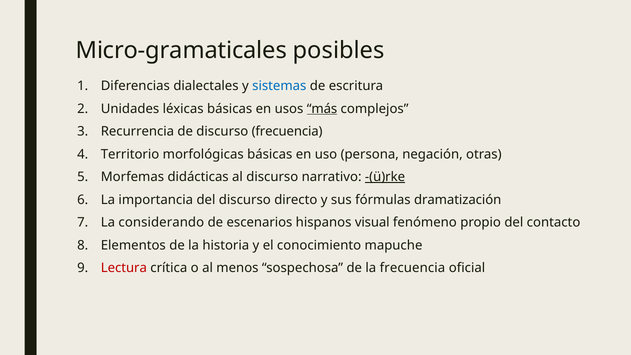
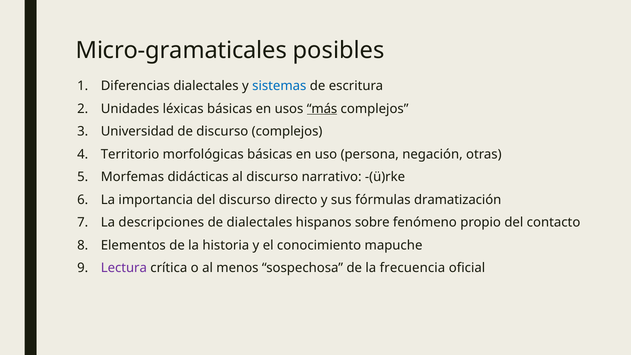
Recurrencia: Recurrencia -> Universidad
discurso frecuencia: frecuencia -> complejos
-(ü)rke underline: present -> none
considerando: considerando -> descripciones
de escenarios: escenarios -> dialectales
visual: visual -> sobre
Lectura colour: red -> purple
